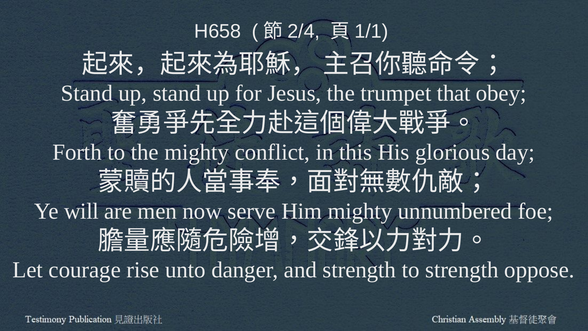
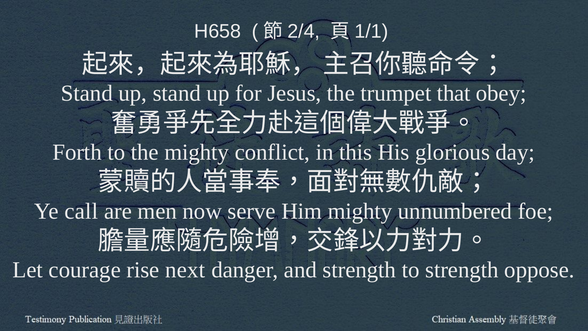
will: will -> call
unto: unto -> next
